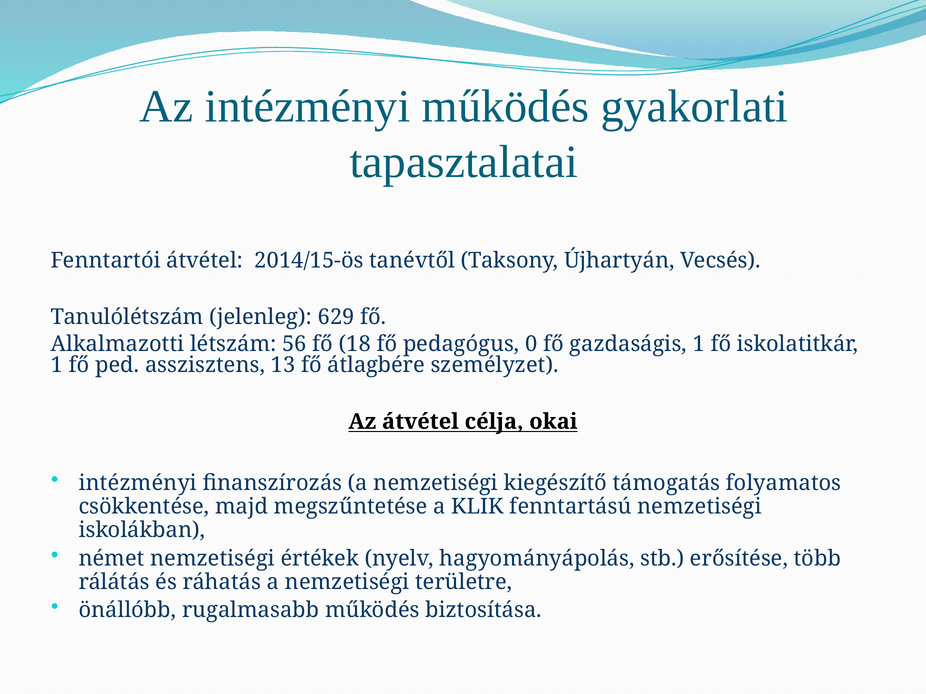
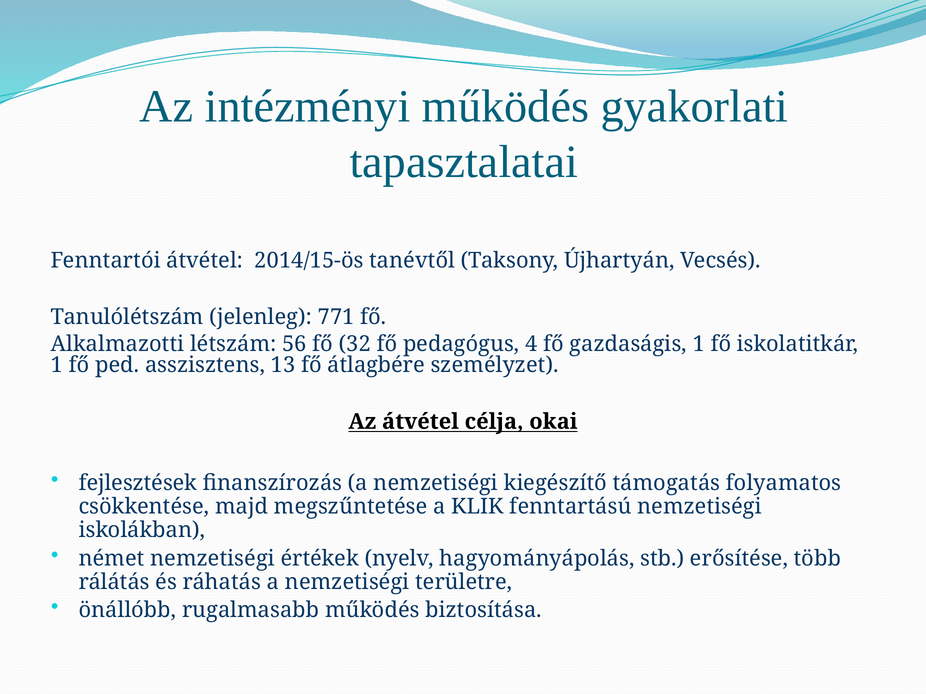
629: 629 -> 771
18: 18 -> 32
0: 0 -> 4
intézményi at (138, 483): intézményi -> fejlesztések
